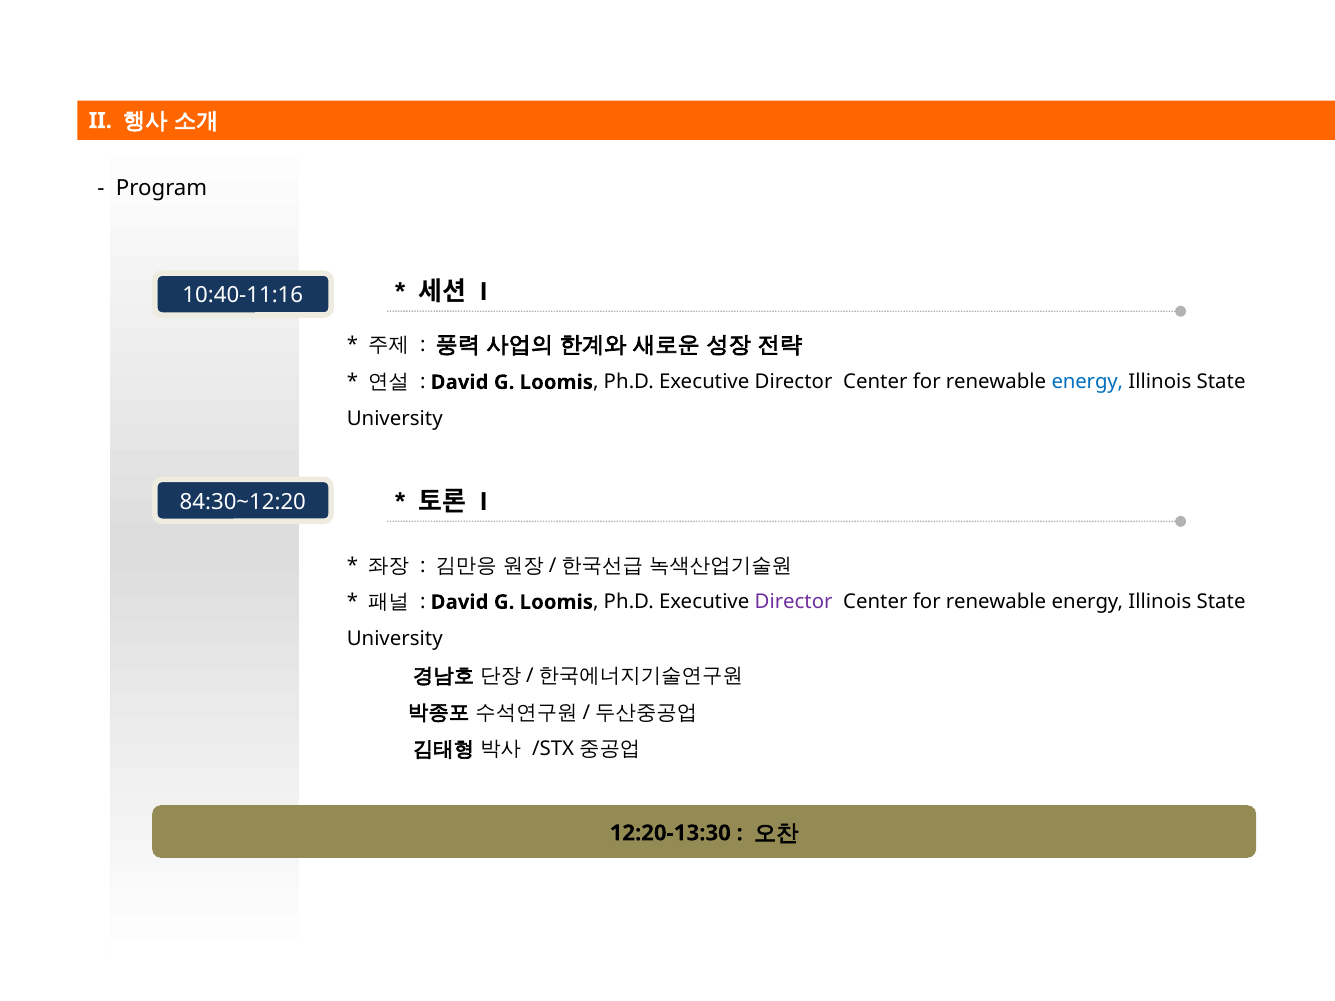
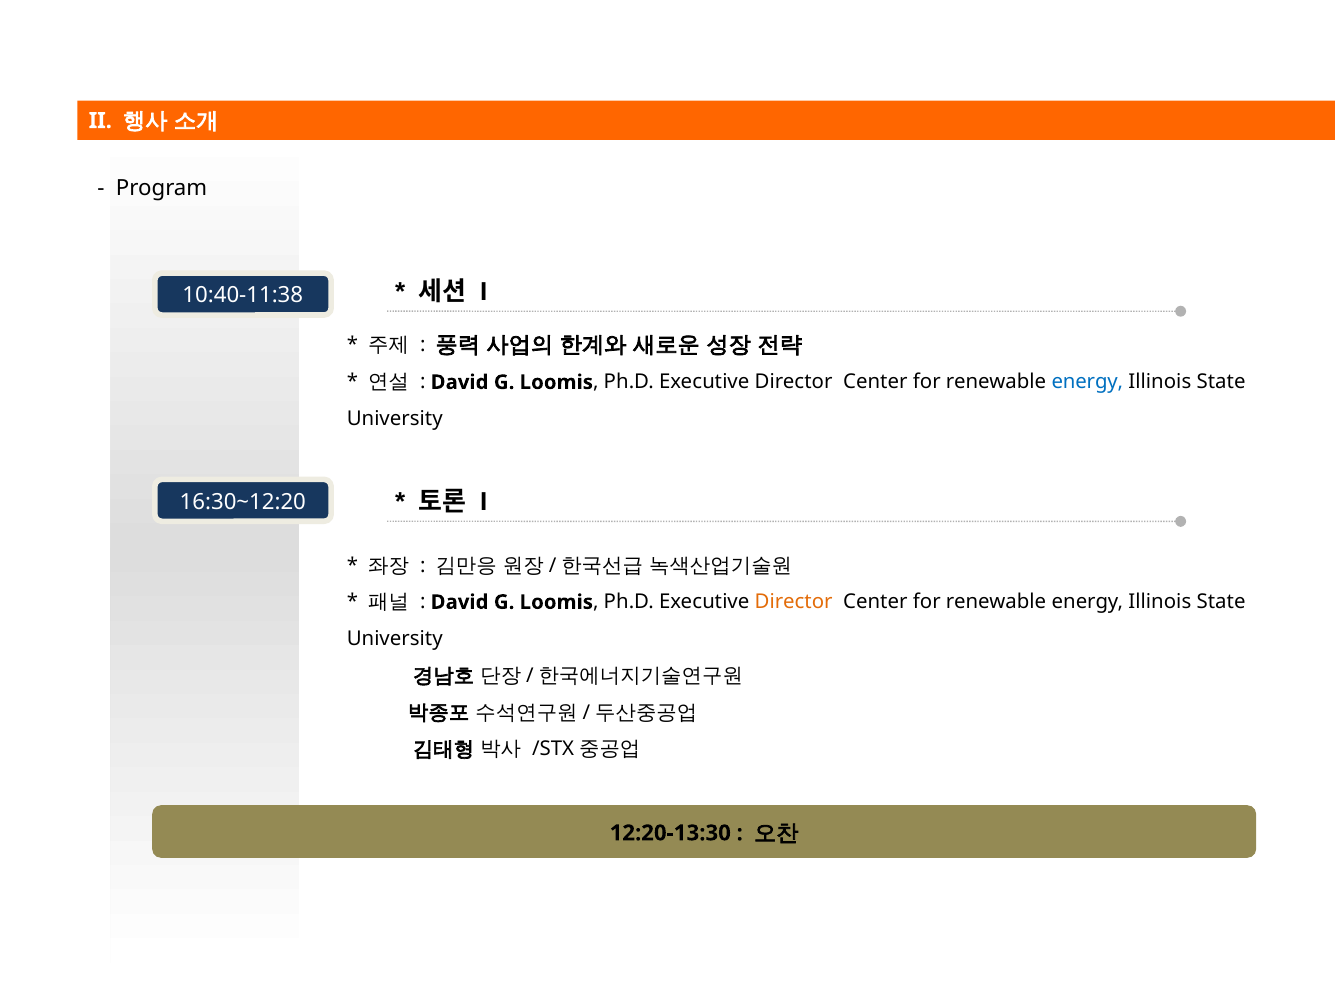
10:40-11:16: 10:40-11:16 -> 10:40-11:38
84:30~12:20: 84:30~12:20 -> 16:30~12:20
Director at (794, 602) colour: purple -> orange
